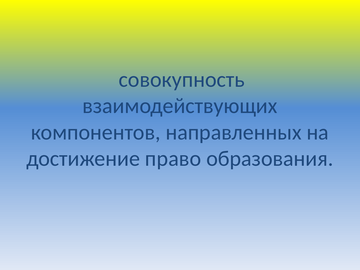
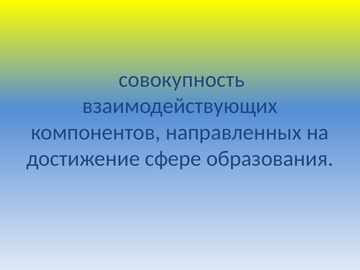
право: право -> сфере
